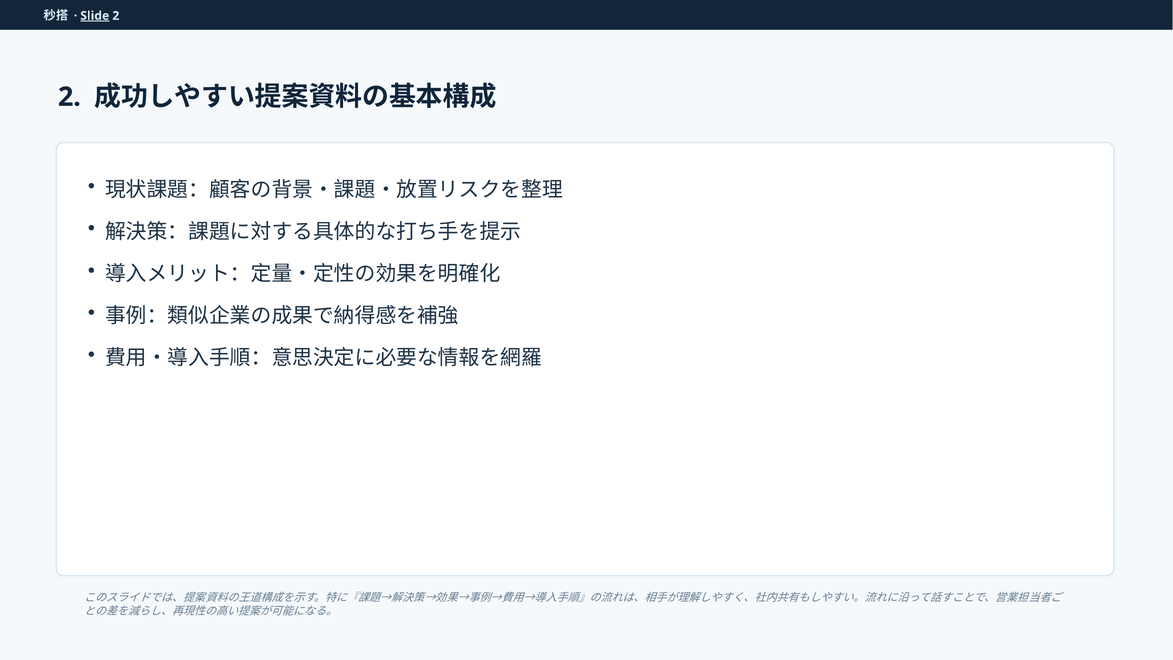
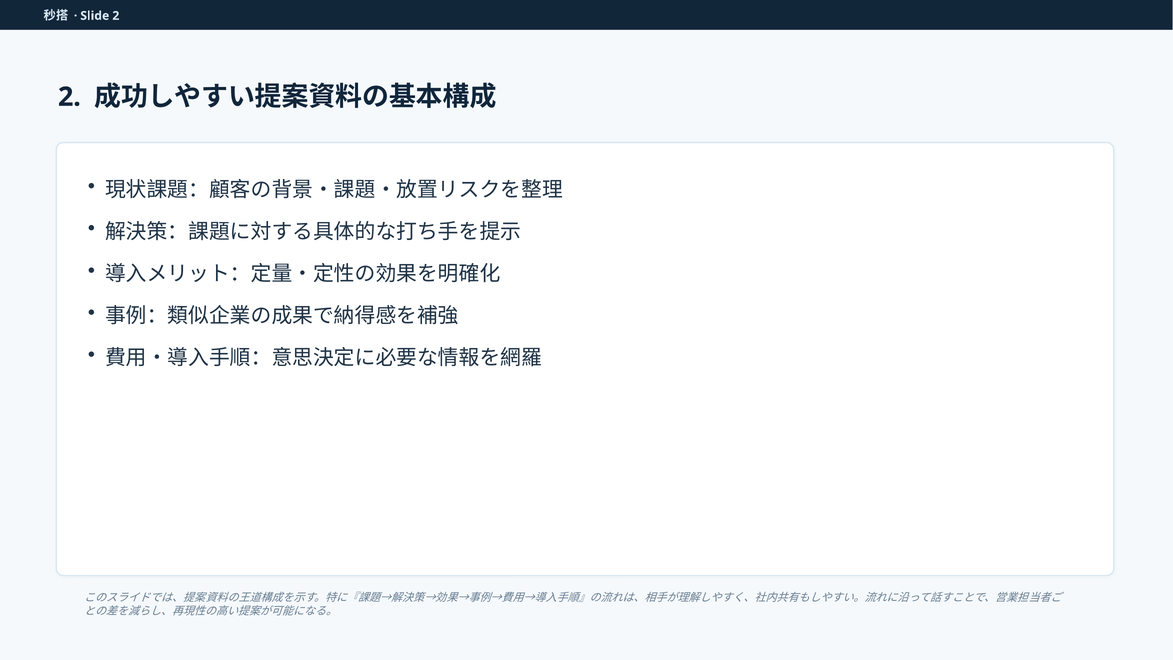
Slide underline: present -> none
